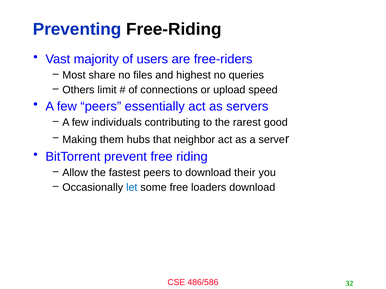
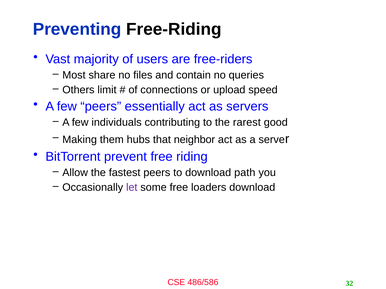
highest: highest -> contain
their: their -> path
let colour: blue -> purple
